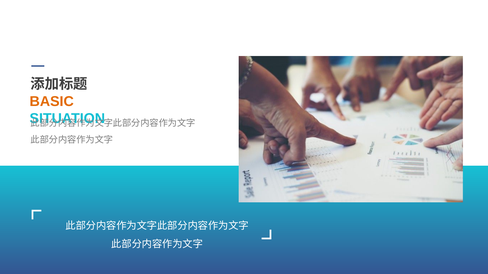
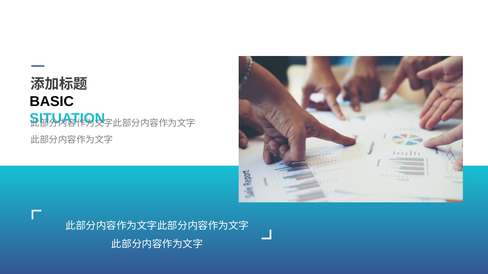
BASIC colour: orange -> black
